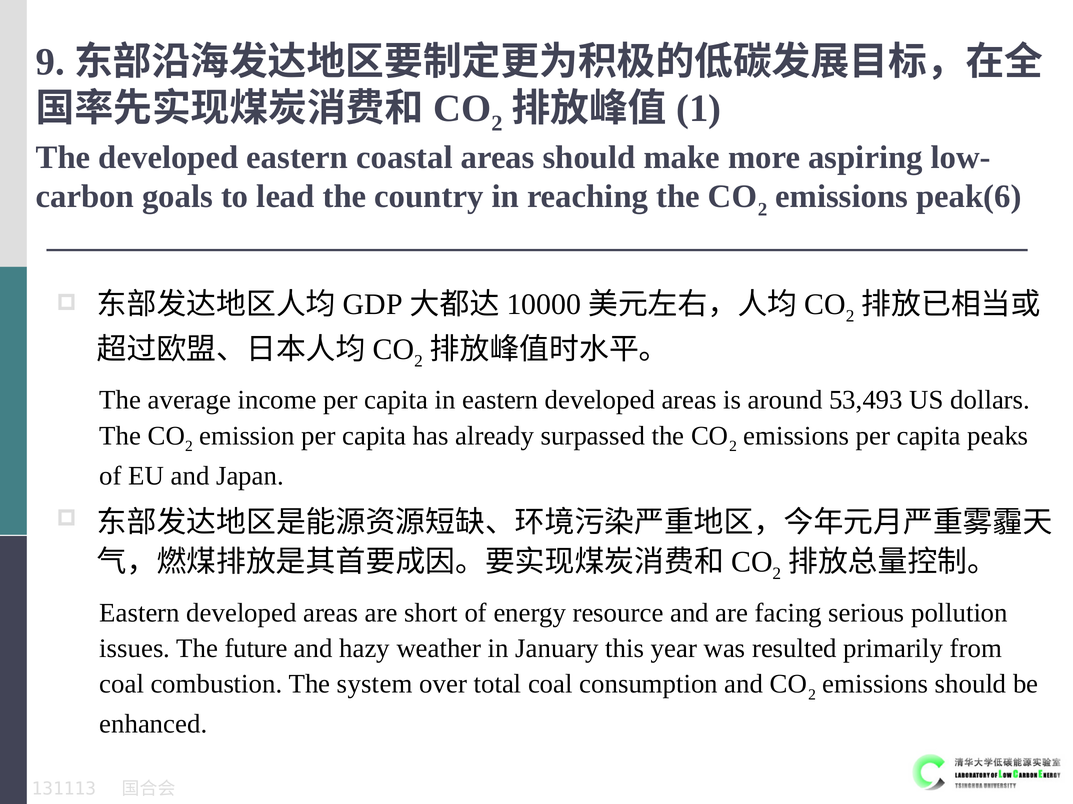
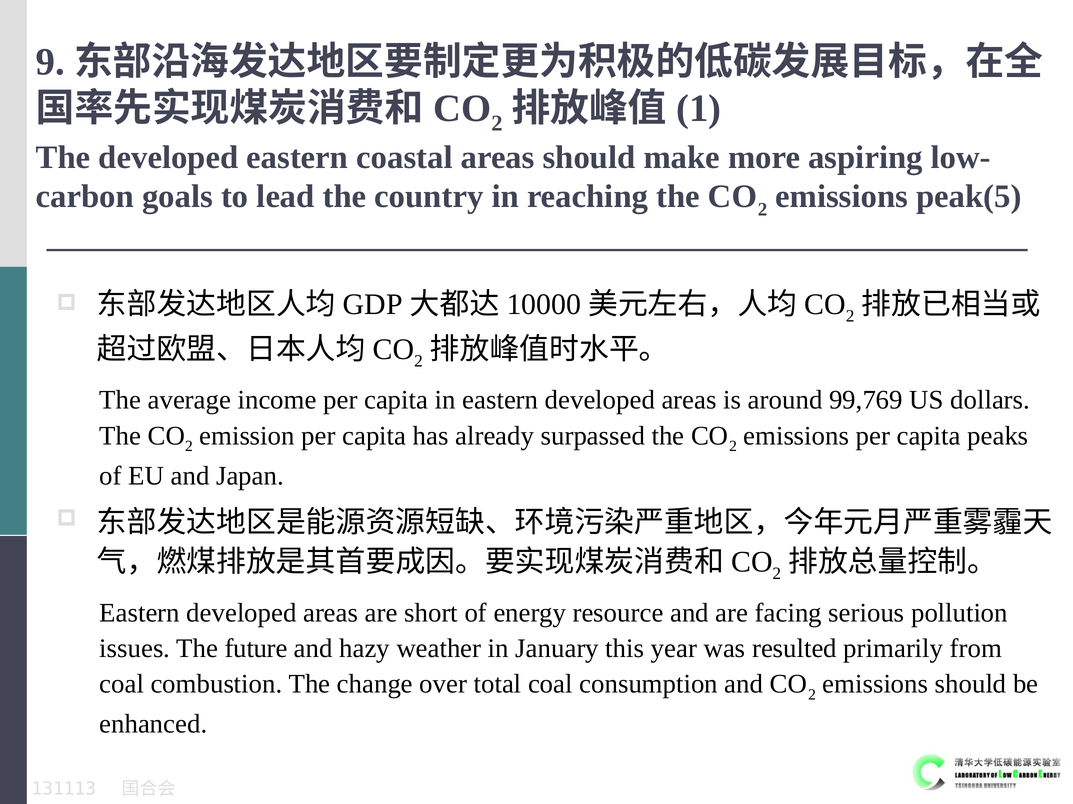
peak(6: peak(6 -> peak(5
53,493: 53,493 -> 99,769
system: system -> change
